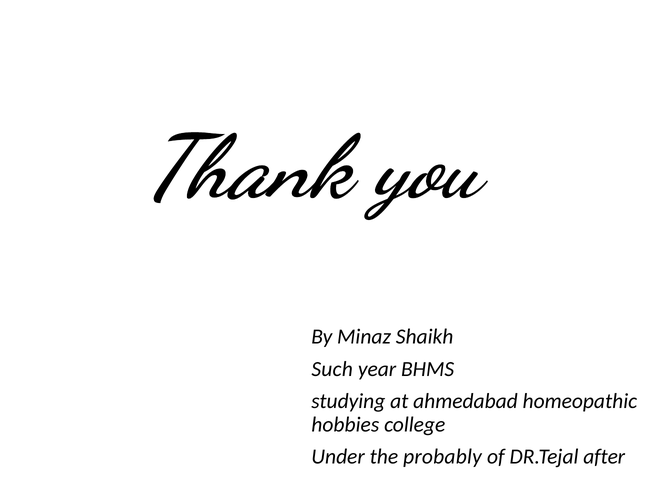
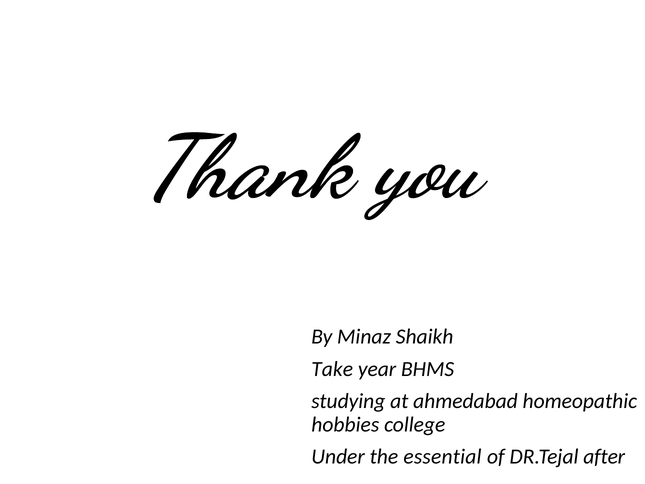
Such: Such -> Take
probably: probably -> essential
